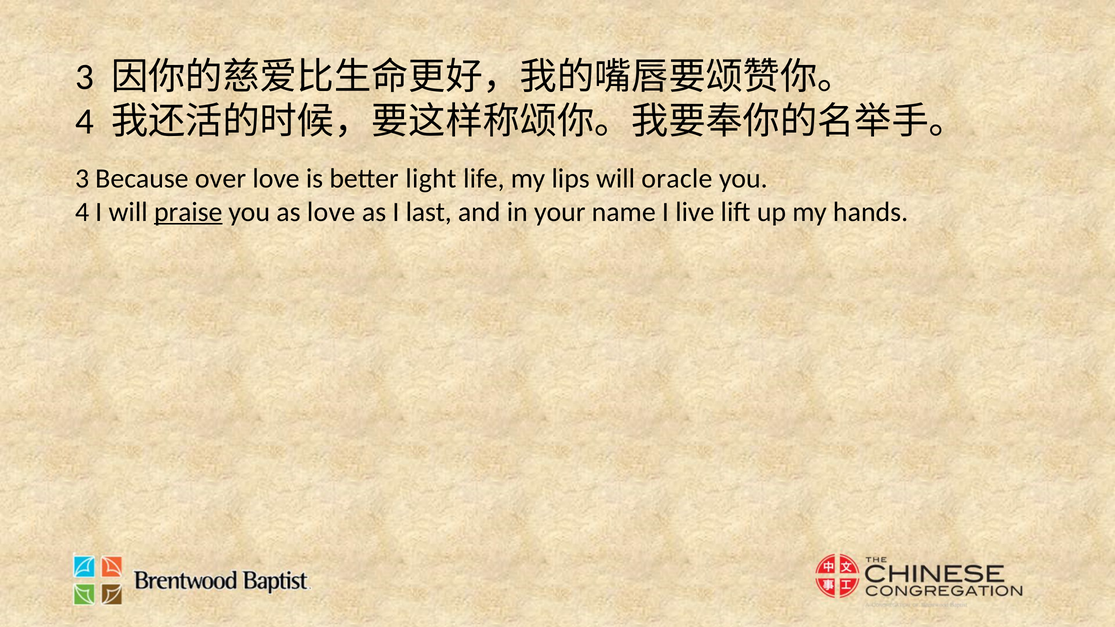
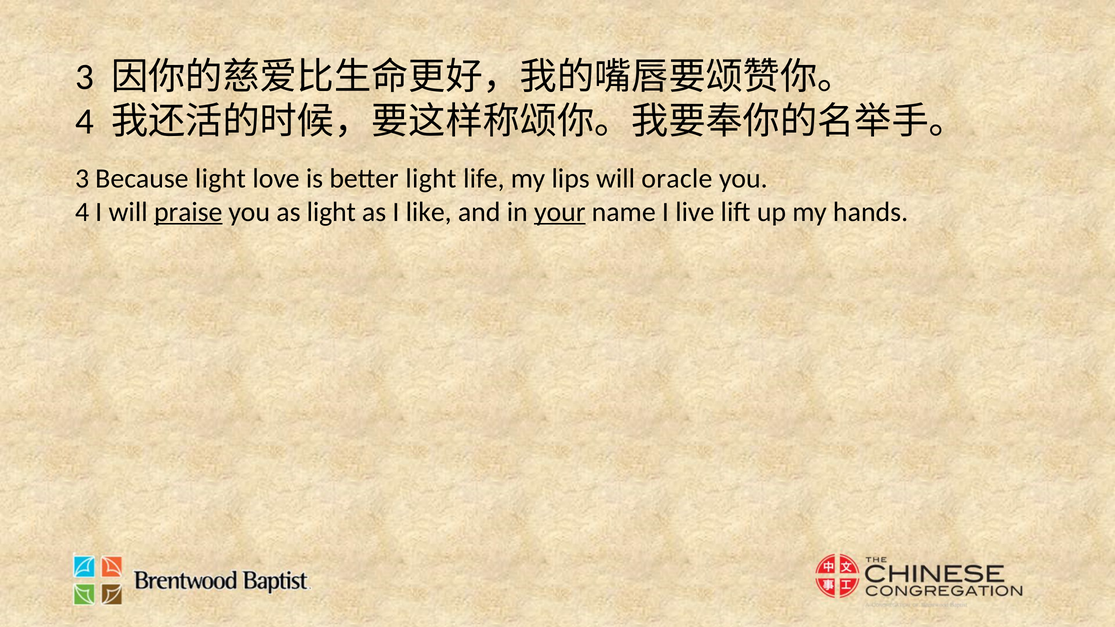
Because over: over -> light
as love: love -> light
last: last -> like
your underline: none -> present
